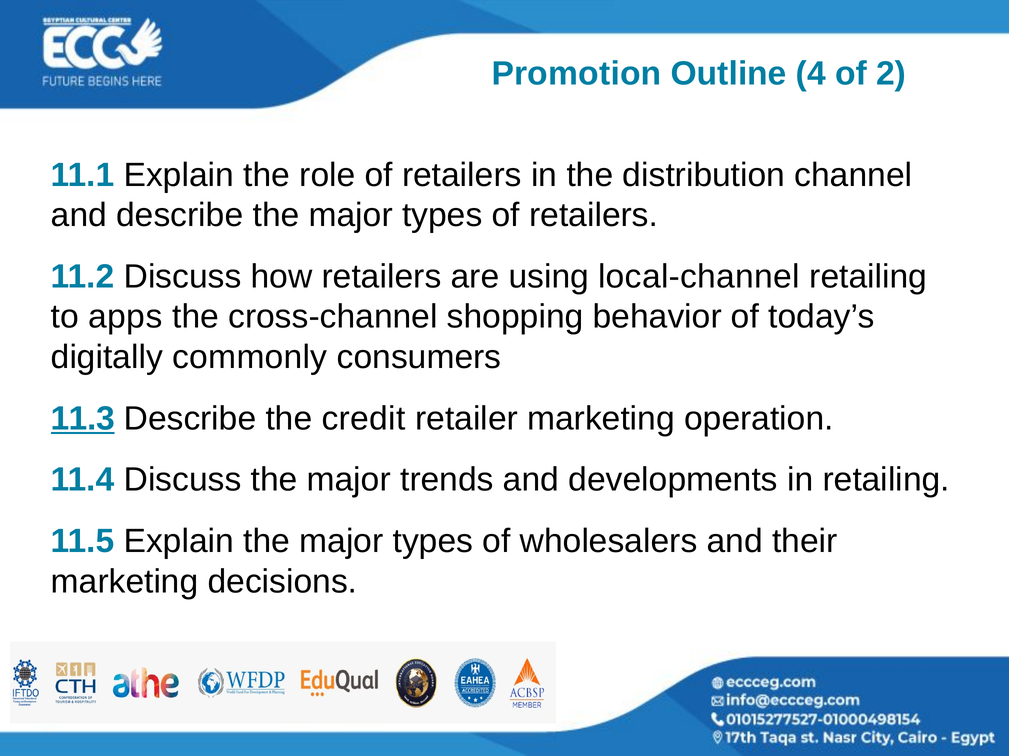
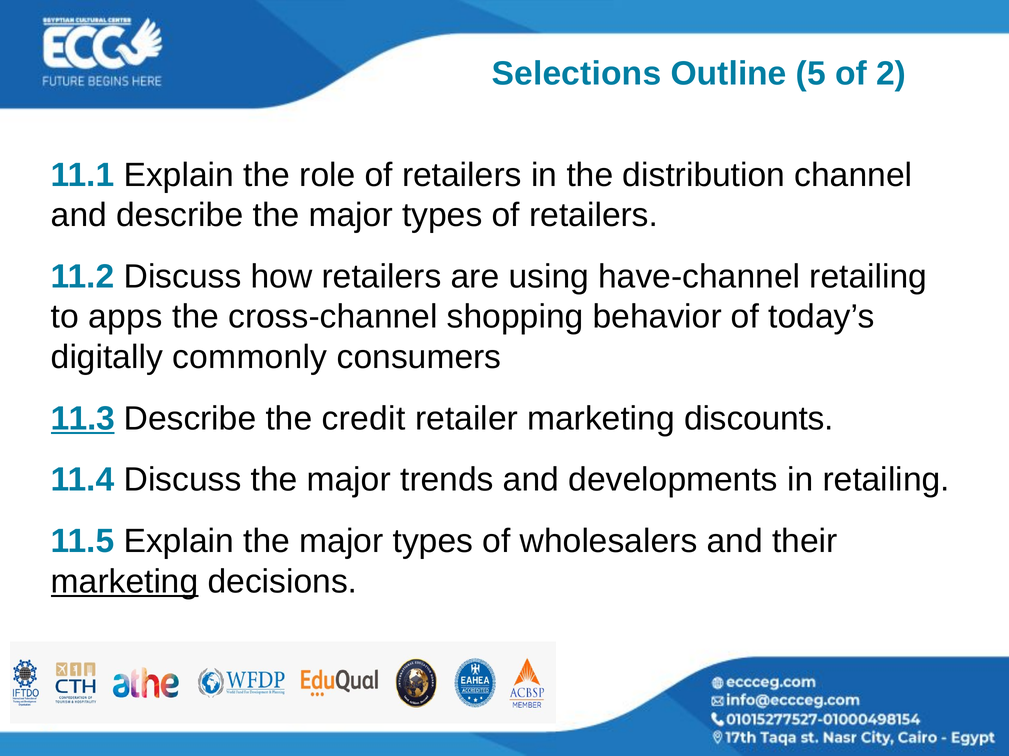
Promotion: Promotion -> Selections
4: 4 -> 5
local-channel: local-channel -> have-channel
operation: operation -> discounts
marketing at (125, 582) underline: none -> present
